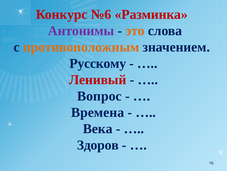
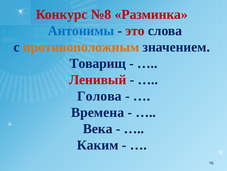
№6: №6 -> №8
Антонимы colour: purple -> blue
это colour: orange -> red
Русскому: Русскому -> Товарищ
Вопрос: Вопрос -> Голова
Здоров: Здоров -> Каким
